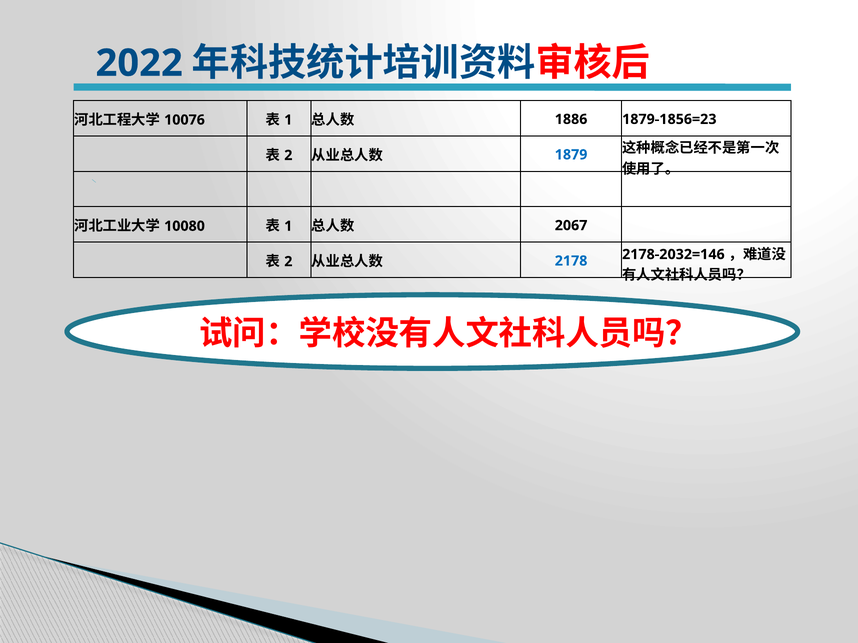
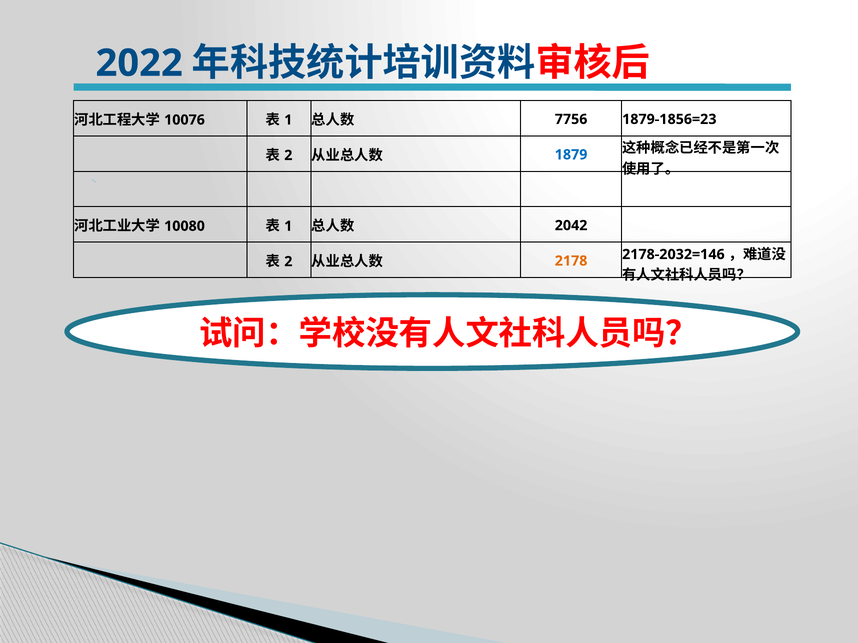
1886: 1886 -> 7756
2067: 2067 -> 2042
2178 colour: blue -> orange
